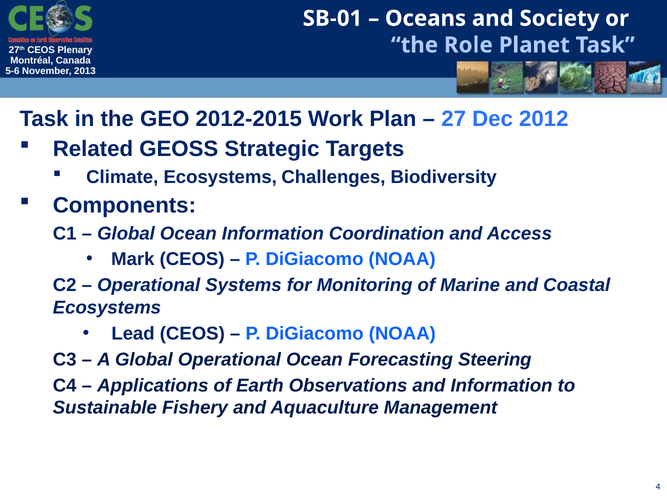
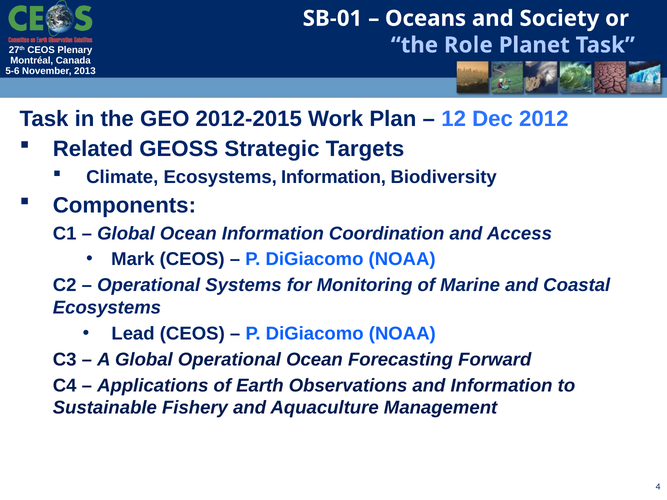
27: 27 -> 12
Ecosystems Challenges: Challenges -> Information
Steering: Steering -> Forward
